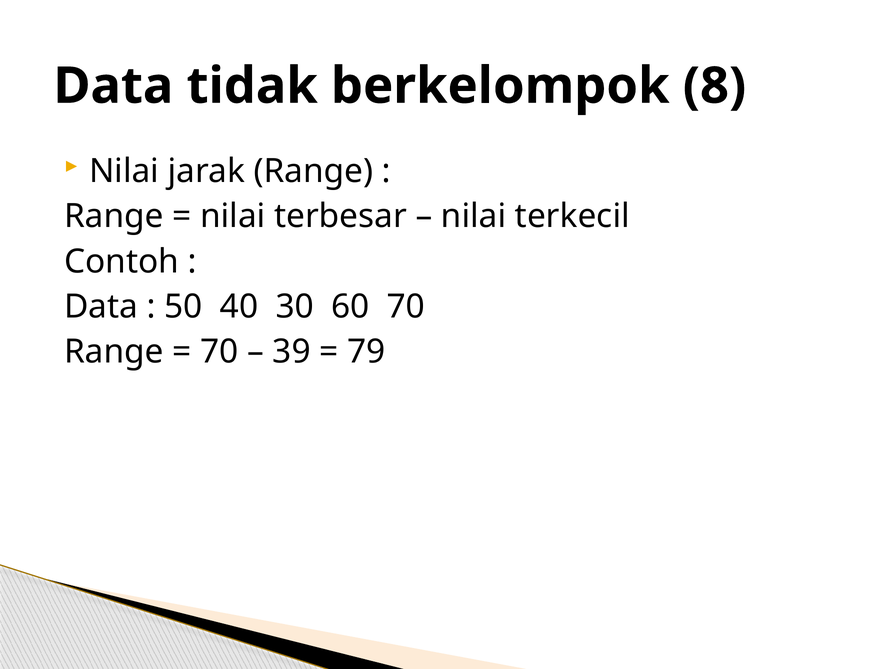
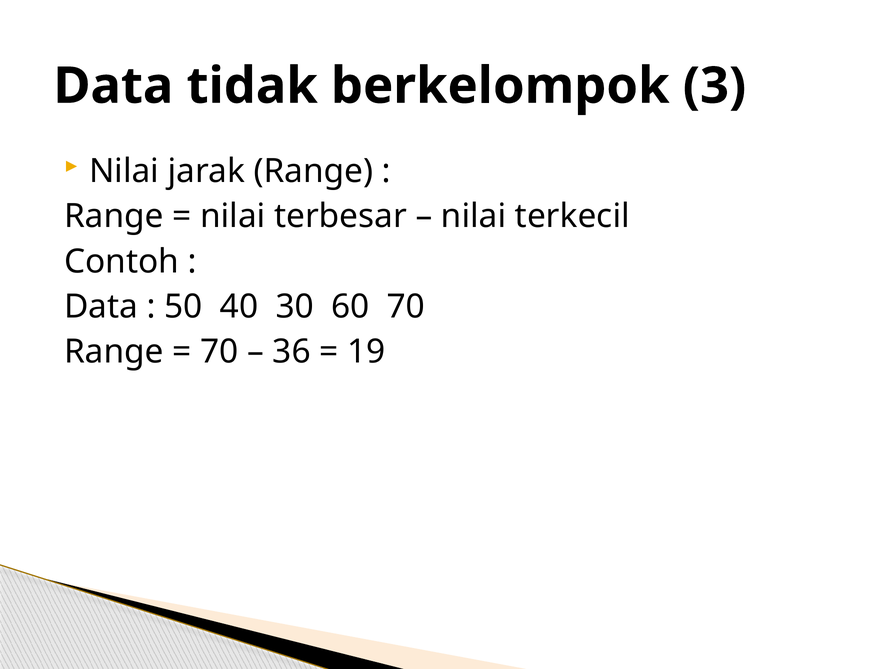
8: 8 -> 3
39: 39 -> 36
79: 79 -> 19
